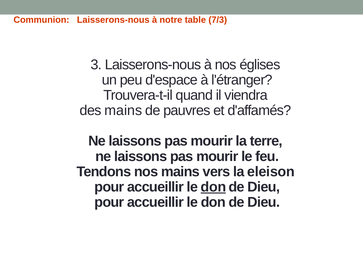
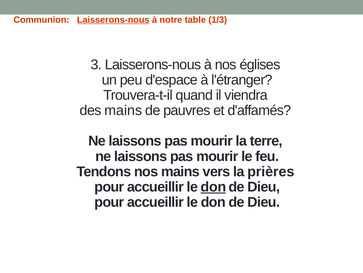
Laisserons-nous at (113, 20) underline: none -> present
7/3: 7/3 -> 1/3
eleison: eleison -> prières
